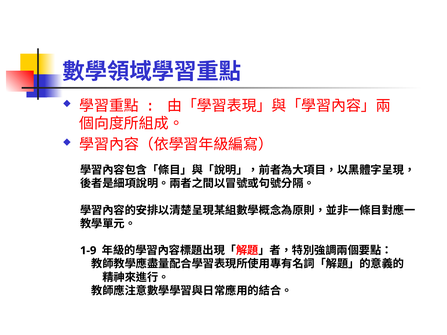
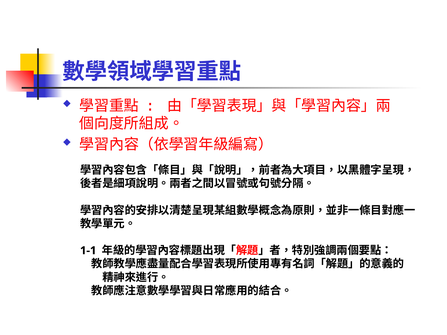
1-9: 1-9 -> 1-1
